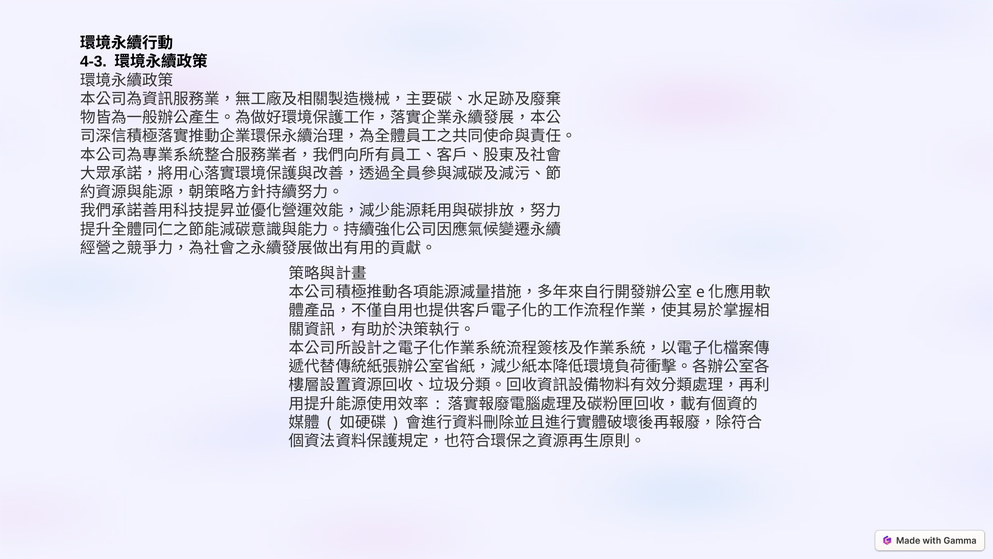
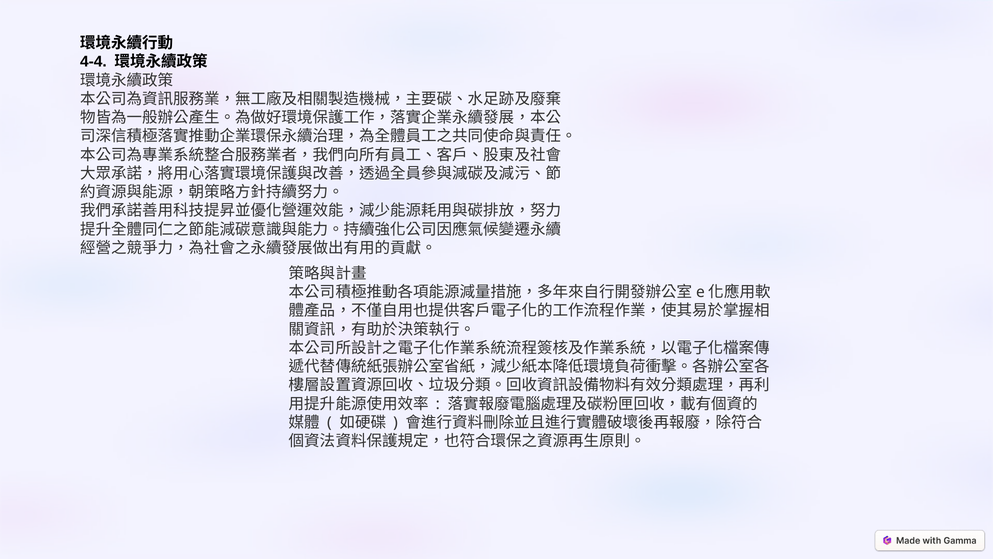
4-3: 4-3 -> 4-4
